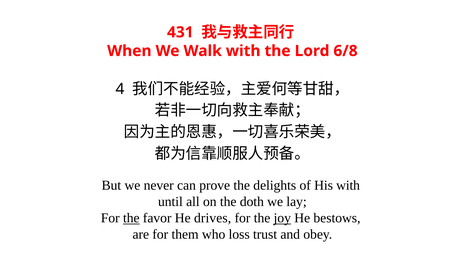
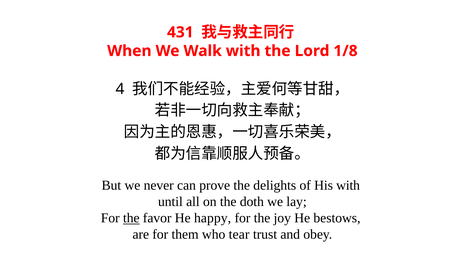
6/8: 6/8 -> 1/8
drives: drives -> happy
joy underline: present -> none
loss: loss -> tear
